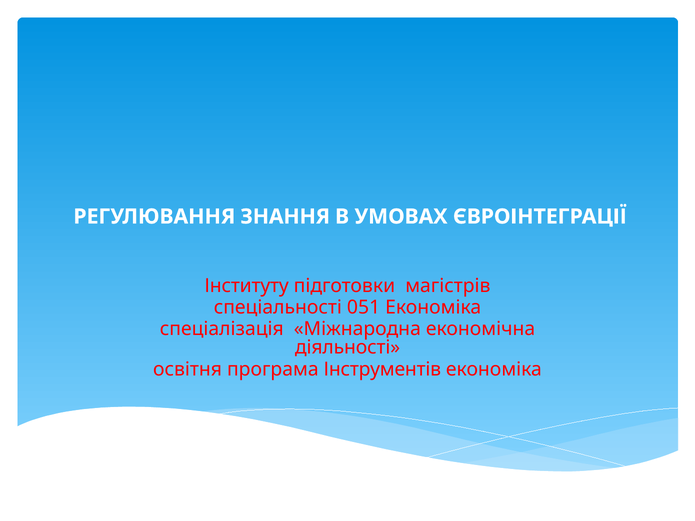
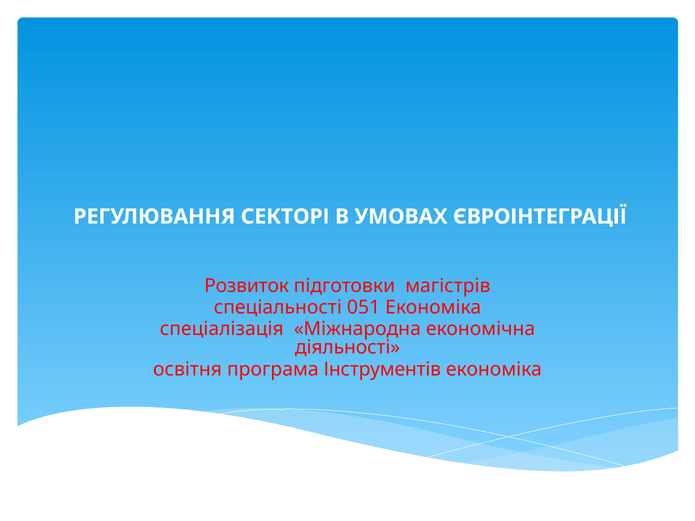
ЗНАННЯ: ЗНАННЯ -> СЕКТОРІ
Інституту: Інституту -> Розвиток
